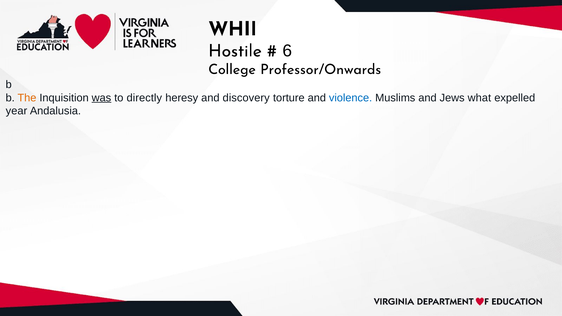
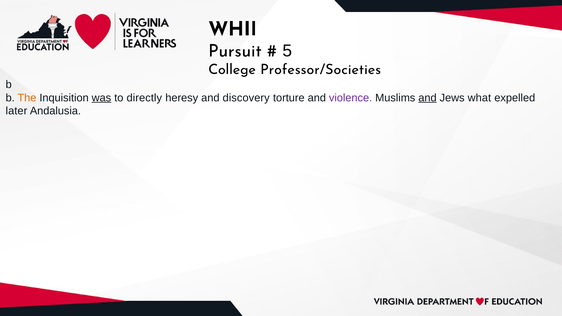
Hostile: Hostile -> Pursuit
6: 6 -> 5
Professor/Onwards: Professor/Onwards -> Professor/Societies
violence colour: blue -> purple
and at (427, 98) underline: none -> present
year: year -> later
